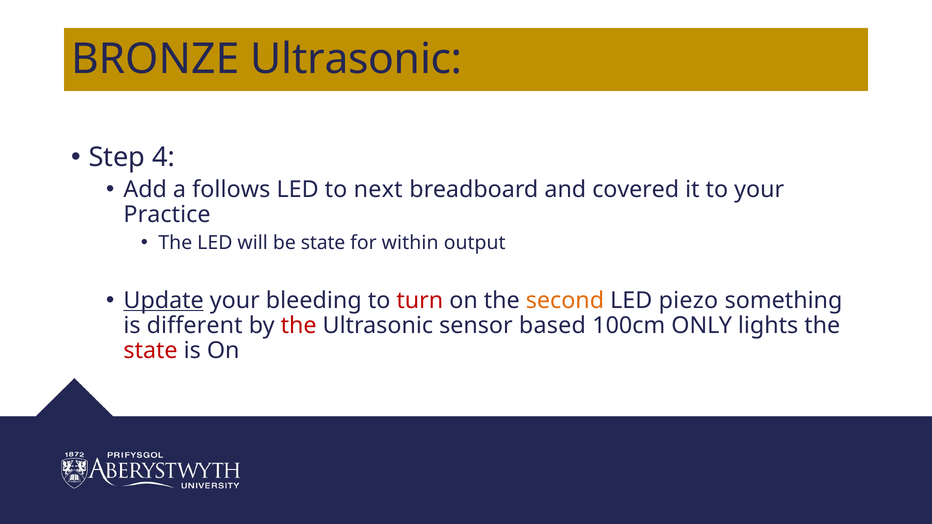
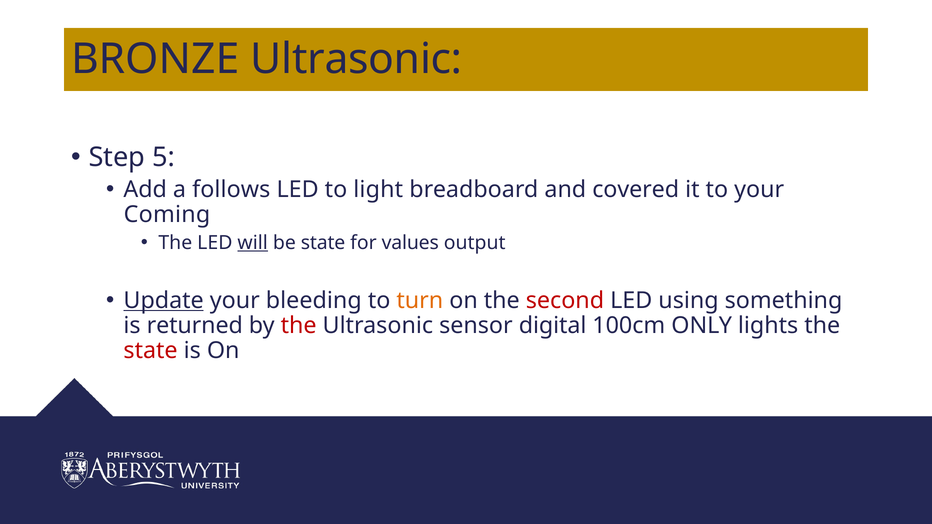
4: 4 -> 5
next: next -> light
Practice: Practice -> Coming
will underline: none -> present
within: within -> values
turn colour: red -> orange
second colour: orange -> red
piezo: piezo -> using
different: different -> returned
based: based -> digital
